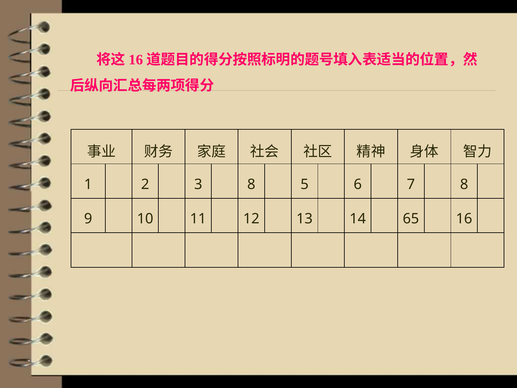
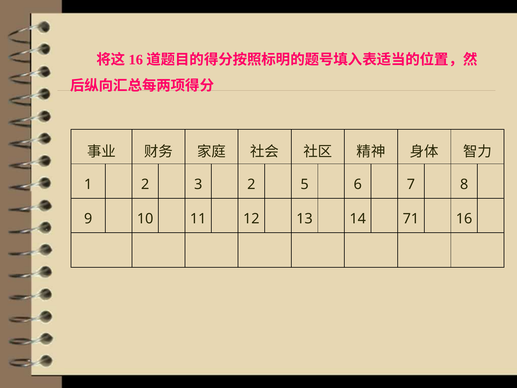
3 8: 8 -> 2
65: 65 -> 71
